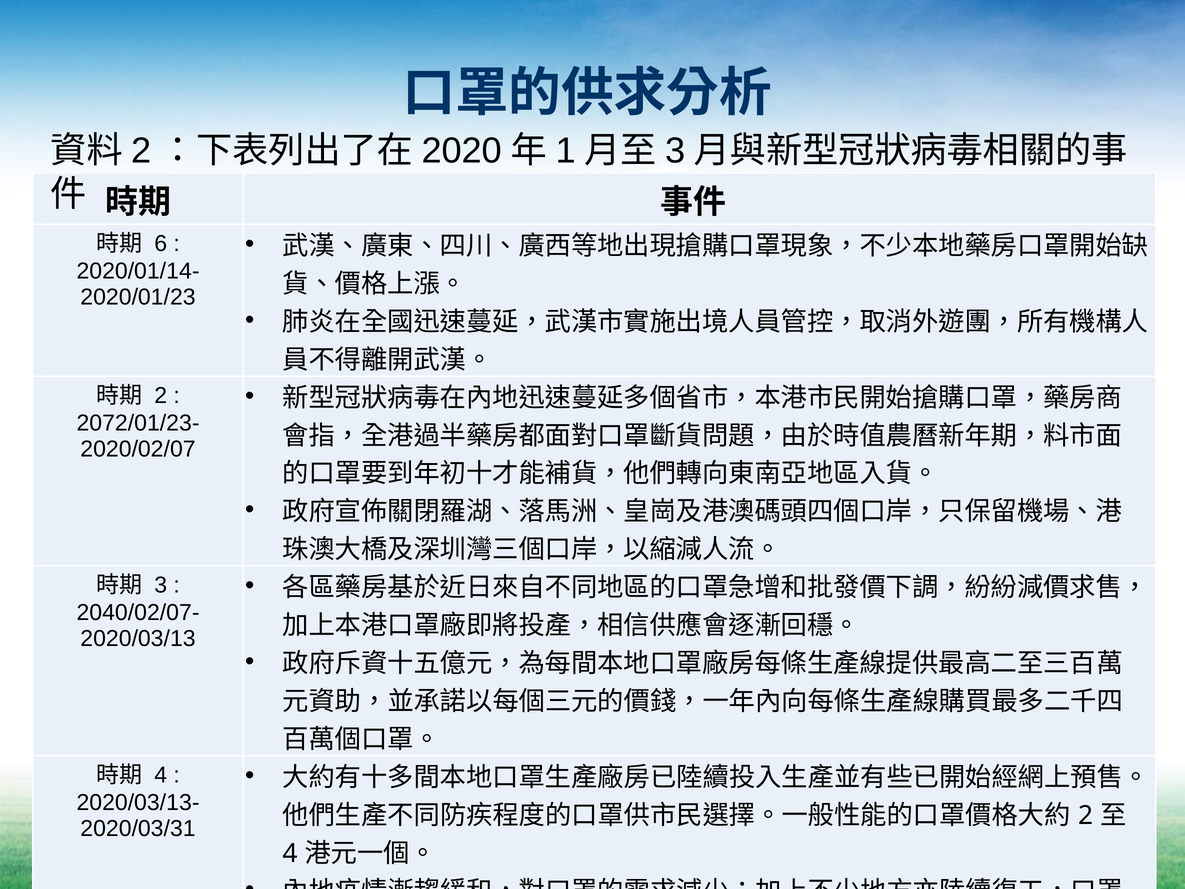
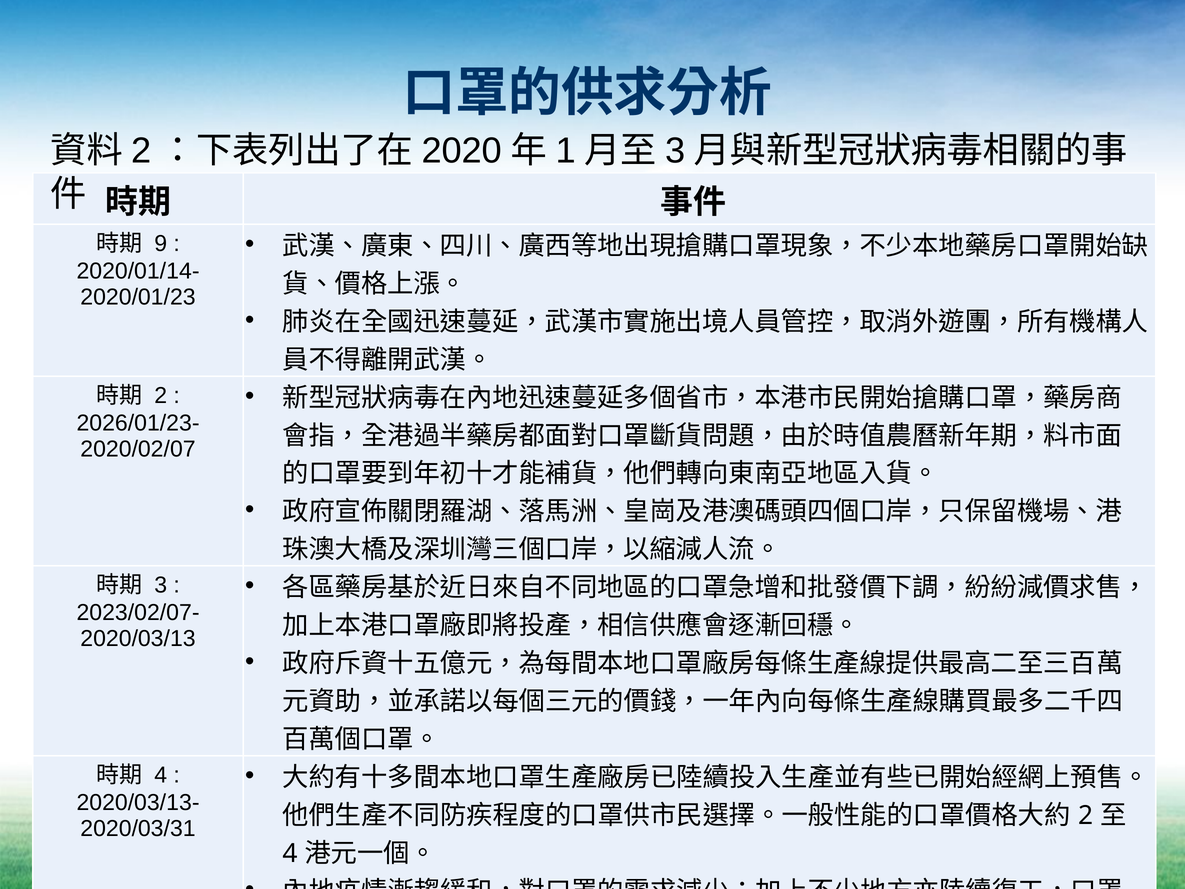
6: 6 -> 9
2072/01/23-: 2072/01/23- -> 2026/01/23-
2040/02/07-: 2040/02/07- -> 2023/02/07-
